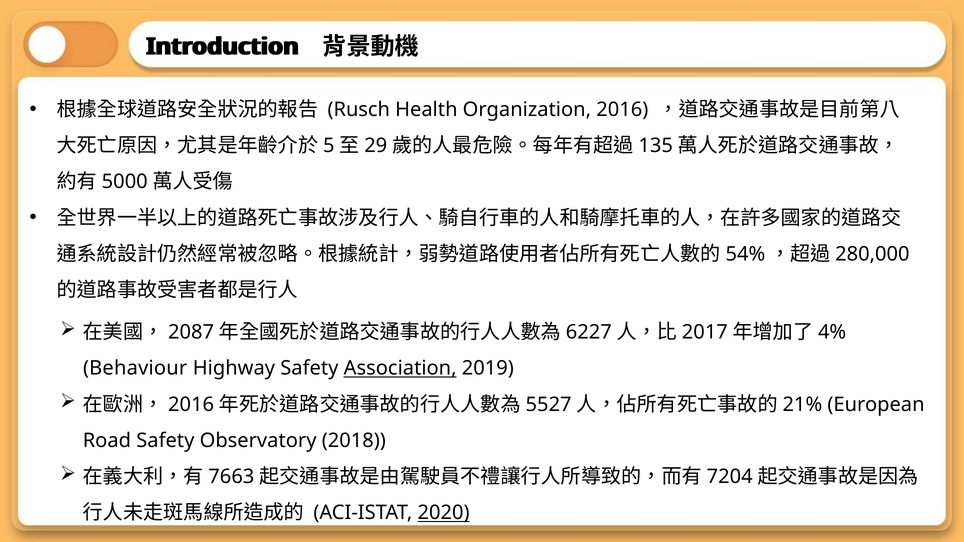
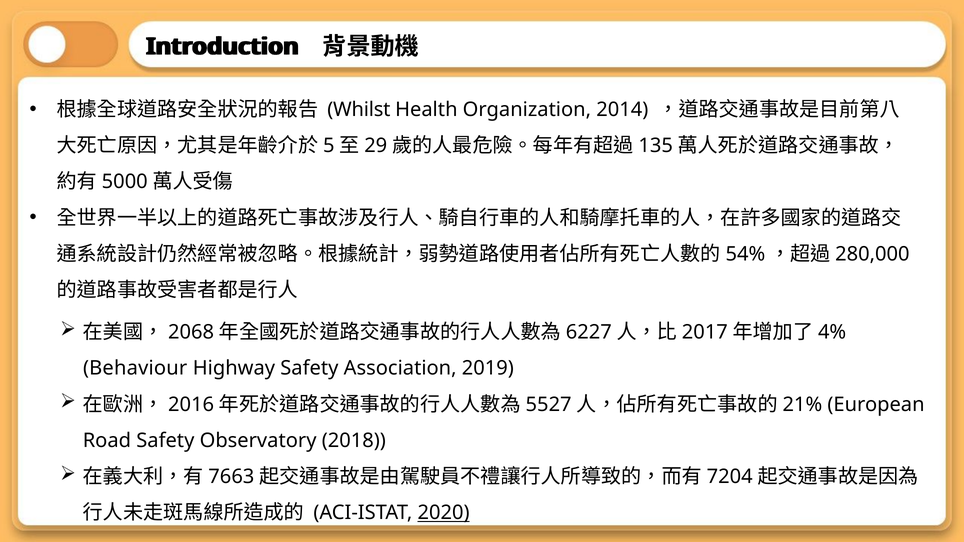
Rusch: Rusch -> Whilst
Organization 2016: 2016 -> 2014
2087: 2087 -> 2068
Association underline: present -> none
